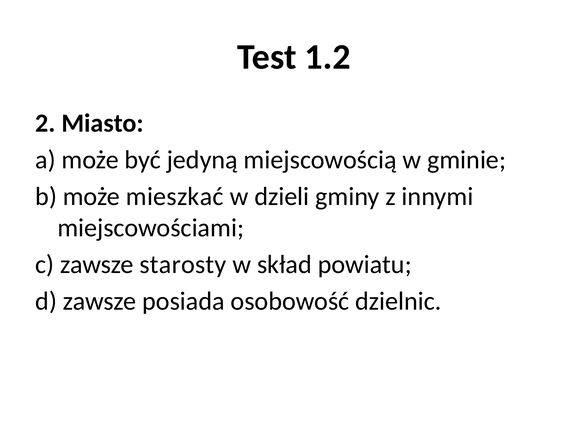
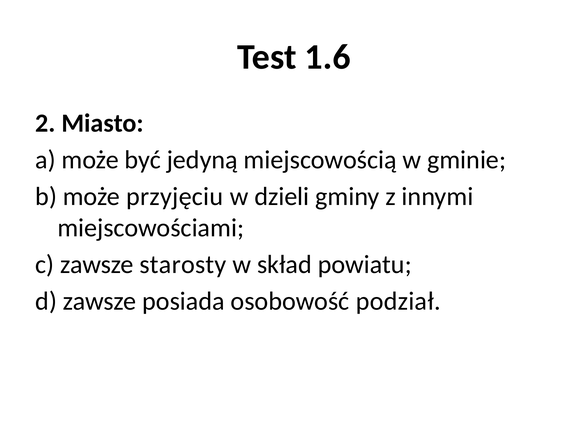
1.2: 1.2 -> 1.6
mieszkać: mieszkać -> przyjęciu
dzielnic: dzielnic -> podział
